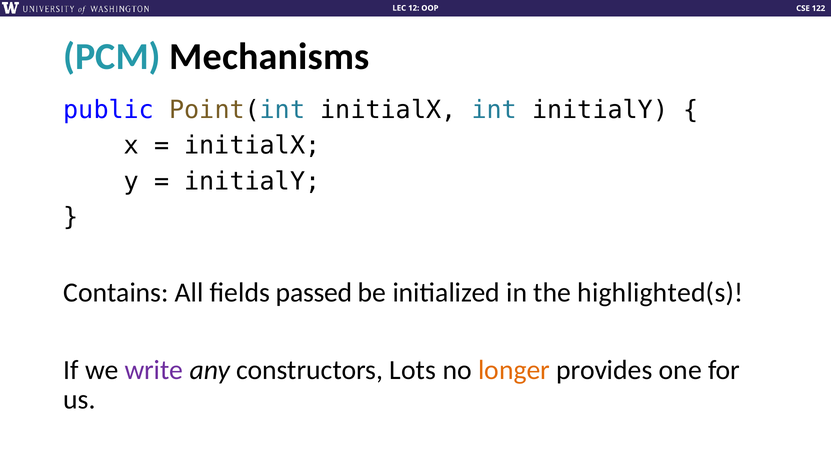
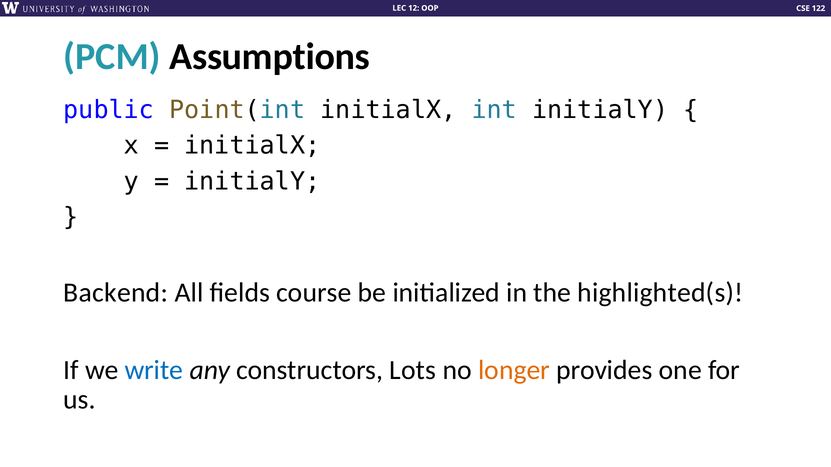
Mechanisms: Mechanisms -> Assumptions
Contains: Contains -> Backend
passed: passed -> course
write colour: purple -> blue
